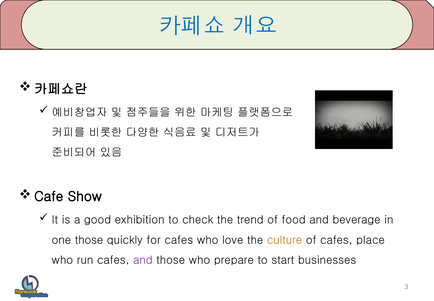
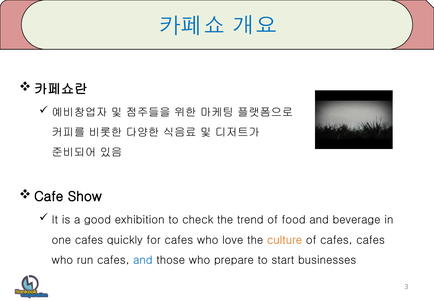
one those: those -> cafes
cafes place: place -> cafes
and at (143, 260) colour: purple -> blue
